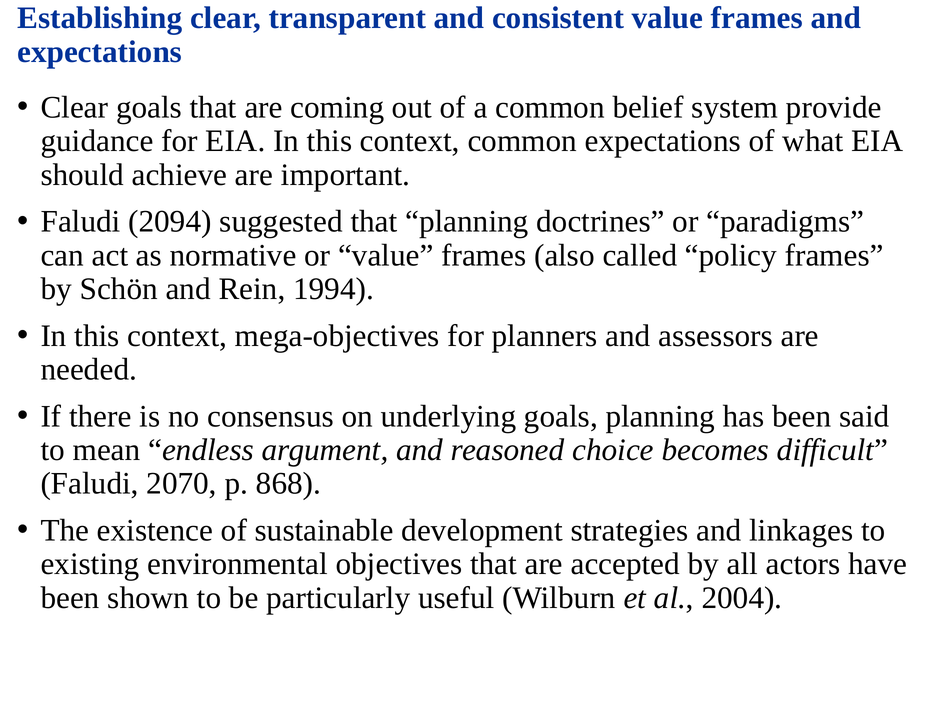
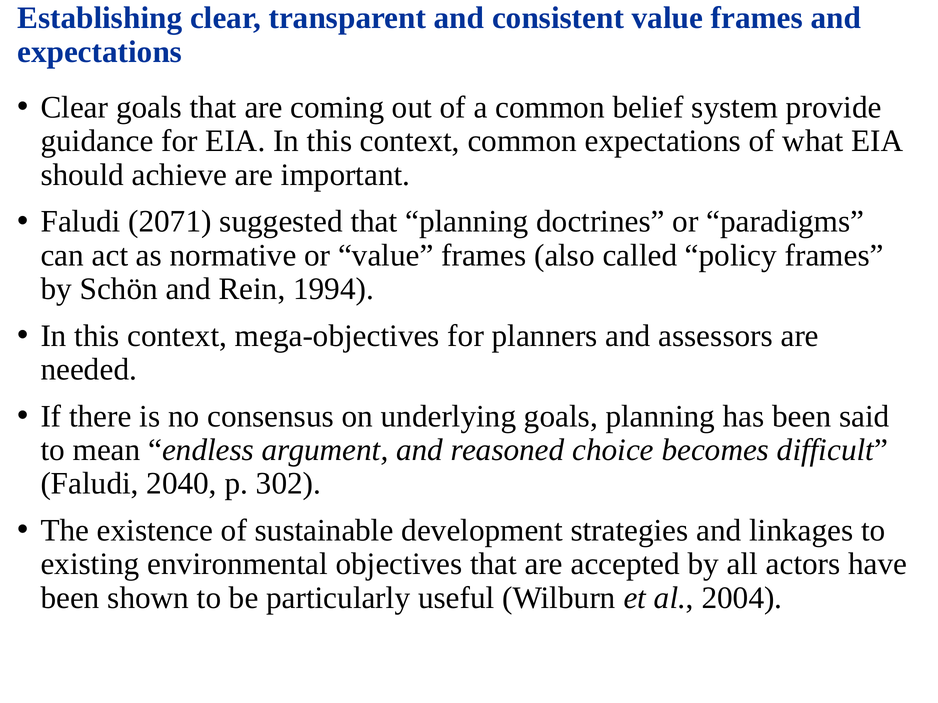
2094: 2094 -> 2071
2070: 2070 -> 2040
868: 868 -> 302
